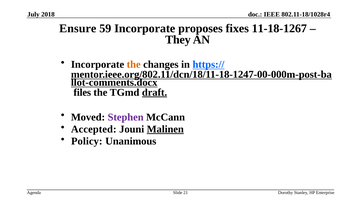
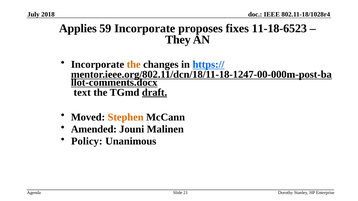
Ensure: Ensure -> Applies
11-18-1267: 11-18-1267 -> 11-18-6523
files: files -> text
Stephen colour: purple -> orange
Accepted: Accepted -> Amended
Malinen underline: present -> none
